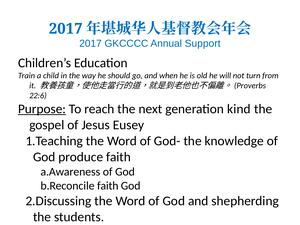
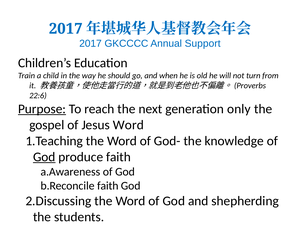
kind: kind -> only
Jesus Eusey: Eusey -> Word
God at (44, 157) underline: none -> present
